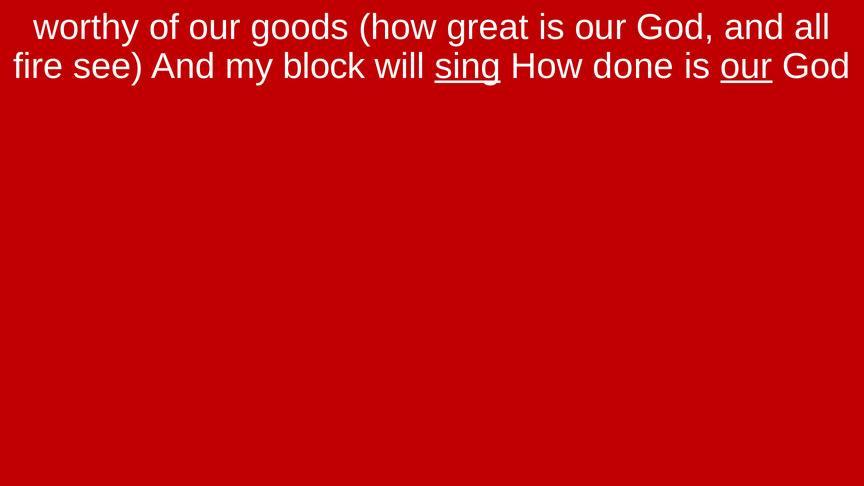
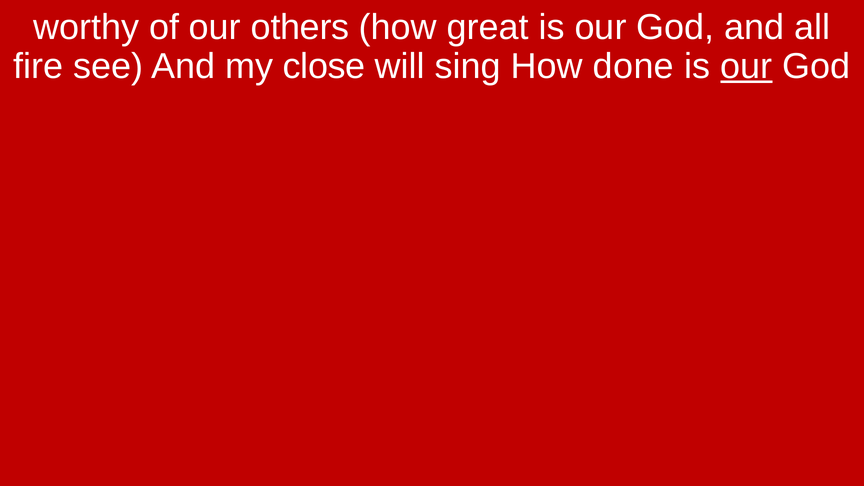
goods: goods -> others
block: block -> close
sing underline: present -> none
